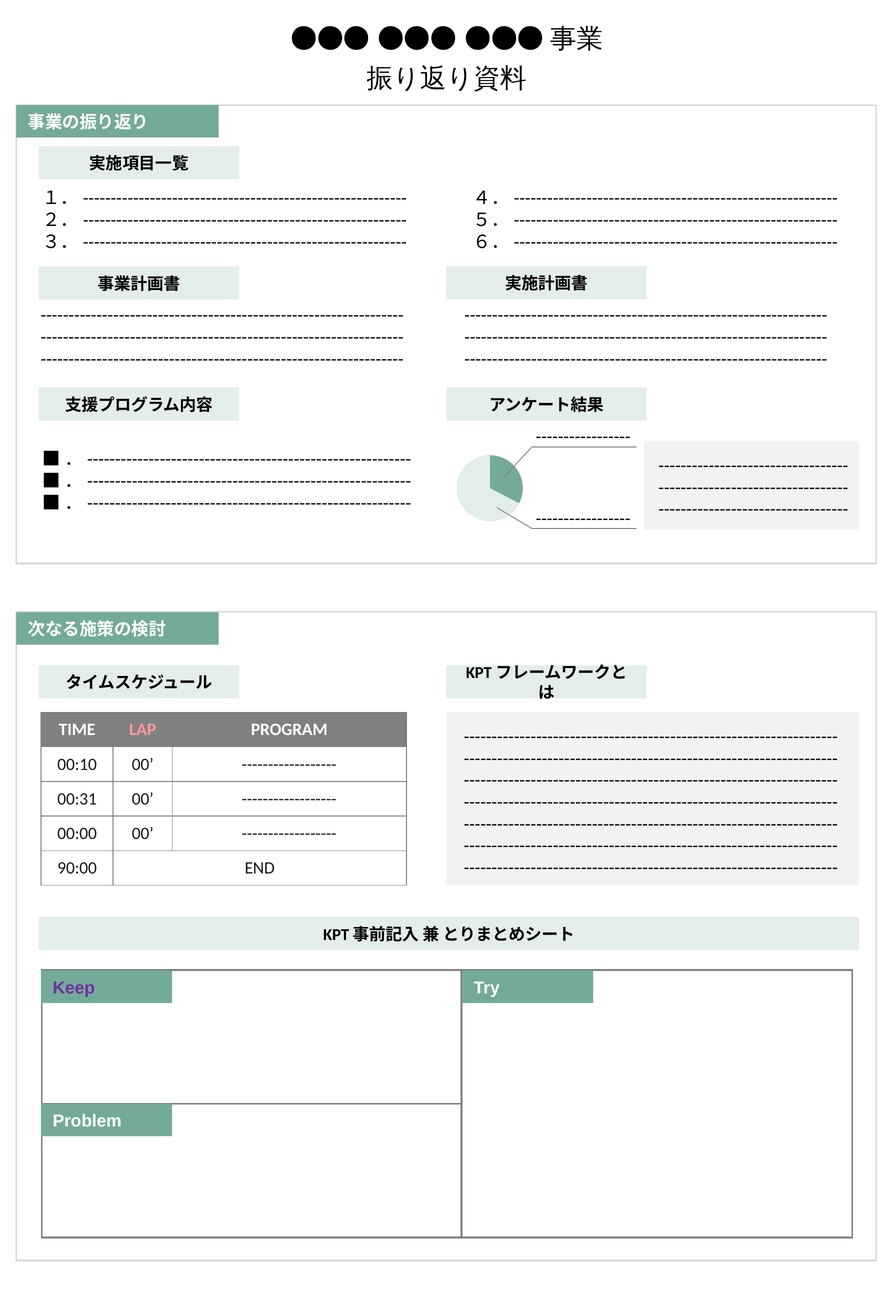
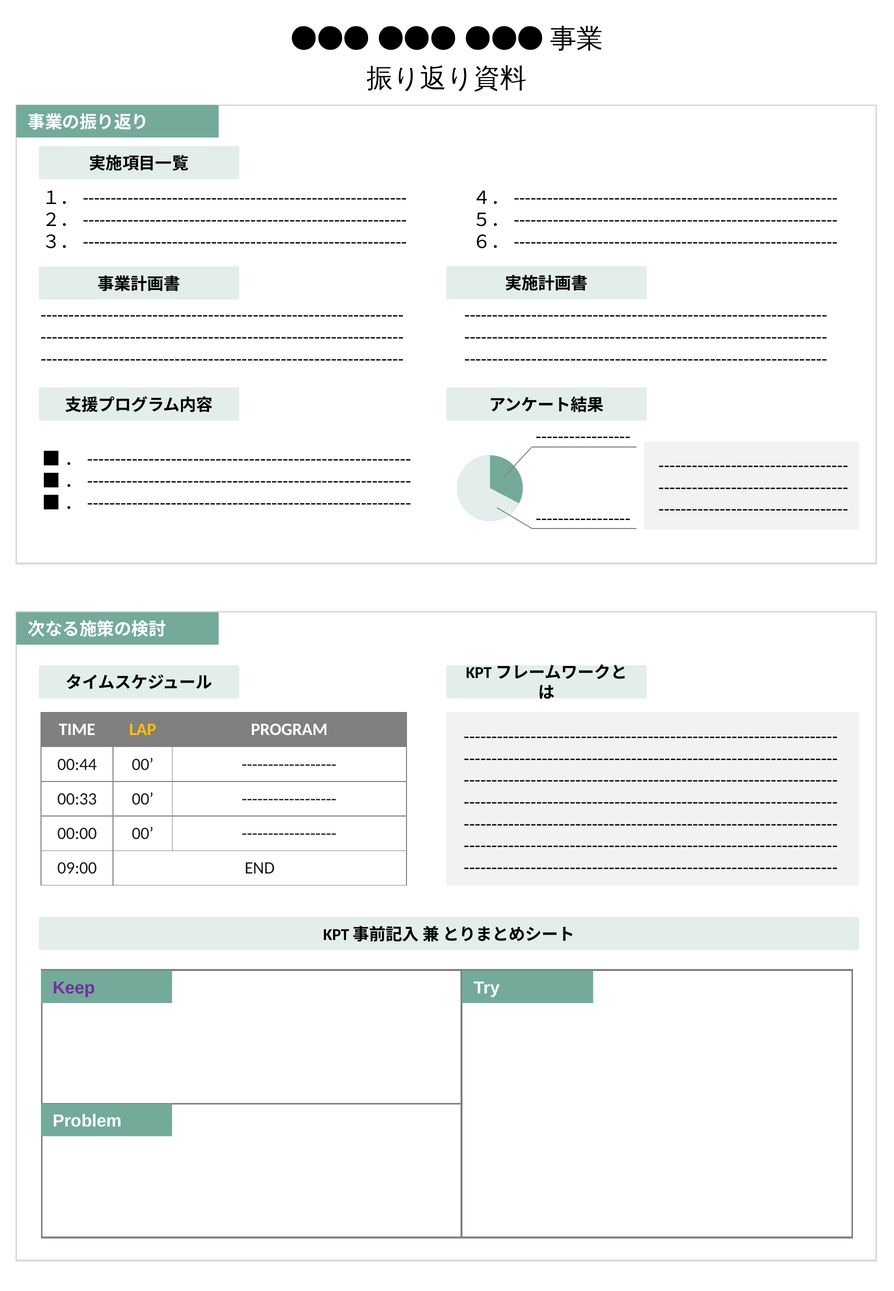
LAP colour: pink -> yellow
00:10: 00:10 -> 00:44
00:31: 00:31 -> 00:33
90:00: 90:00 -> 09:00
